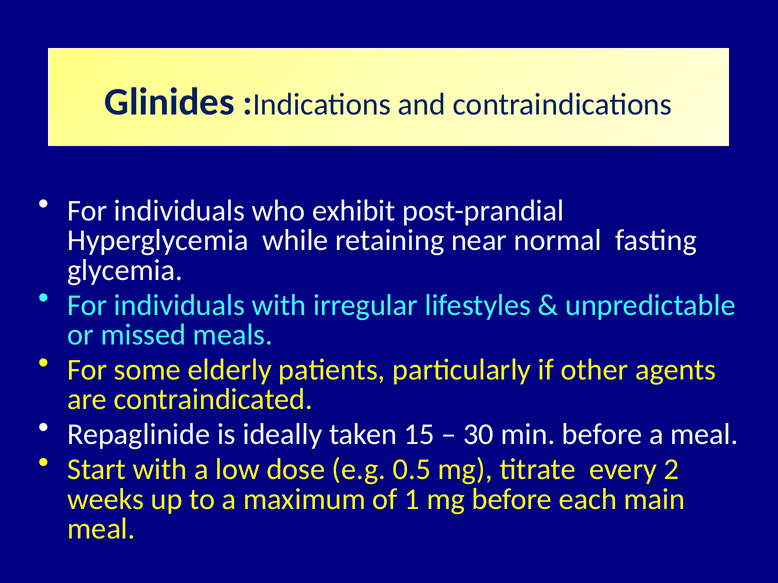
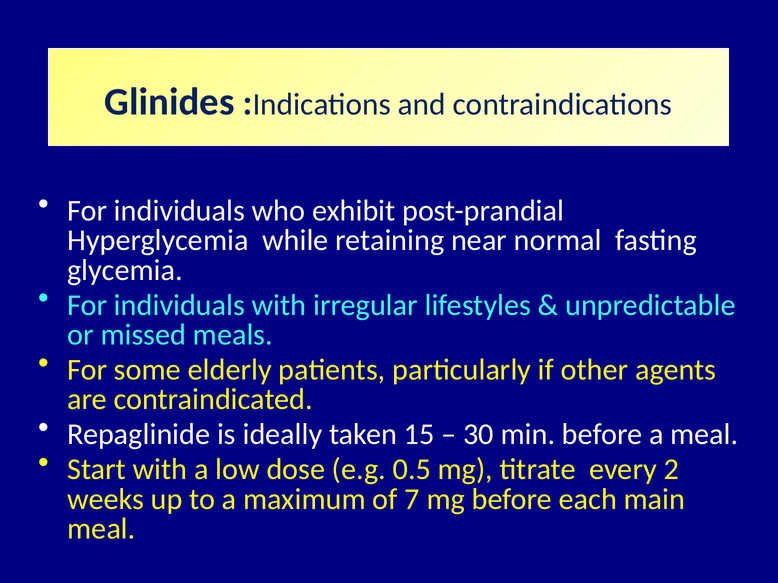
1: 1 -> 7
